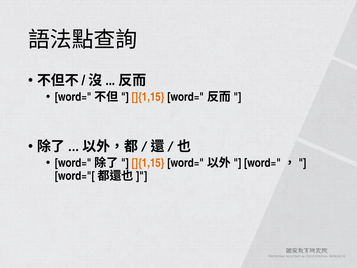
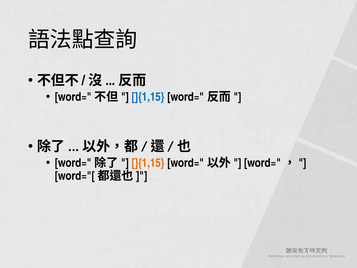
]{1,15 at (148, 97) colour: orange -> blue
